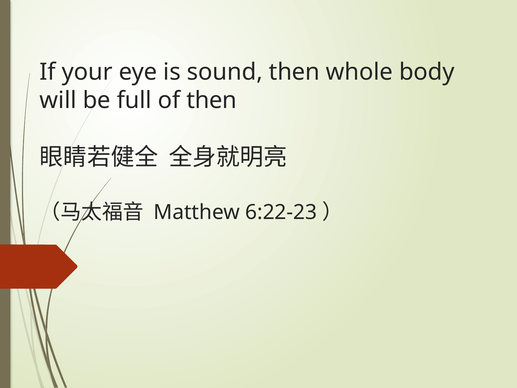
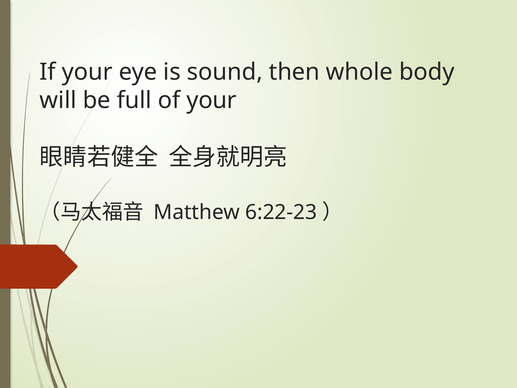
of then: then -> your
